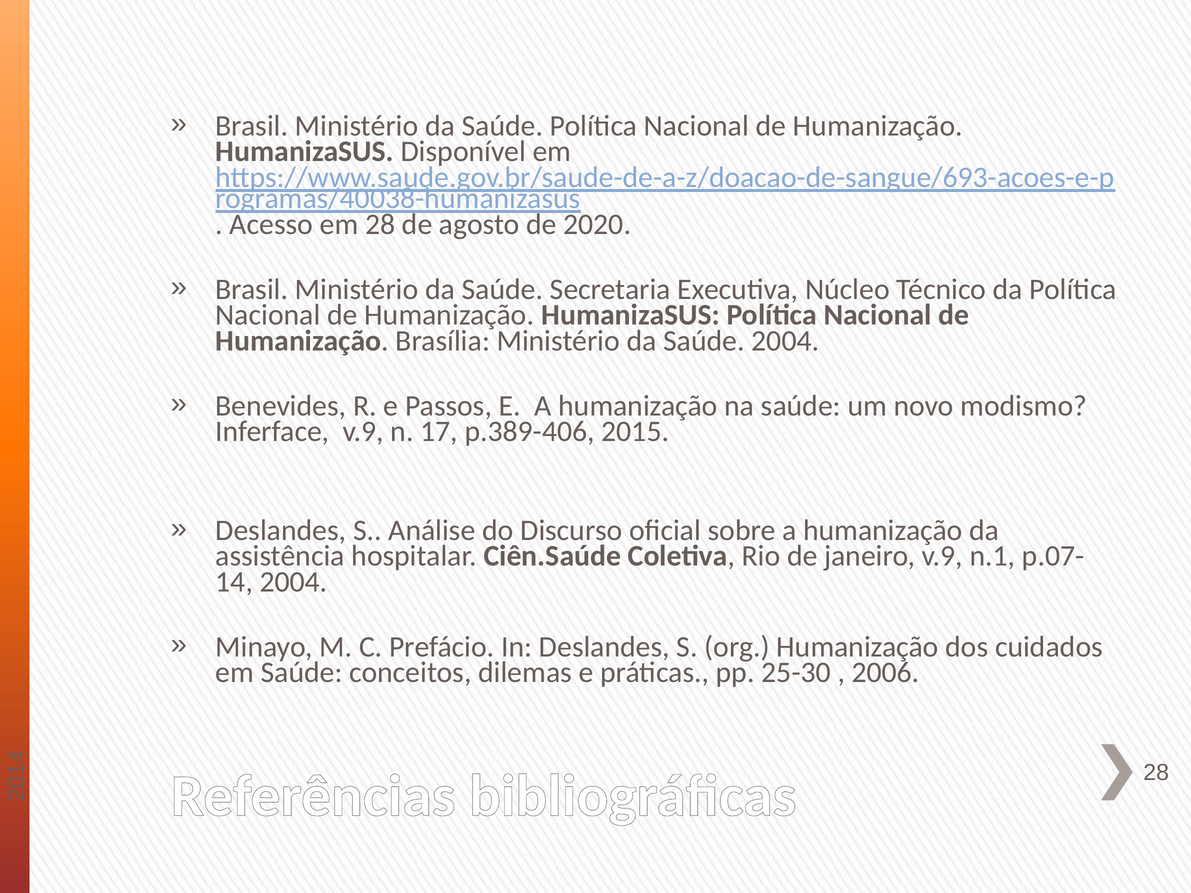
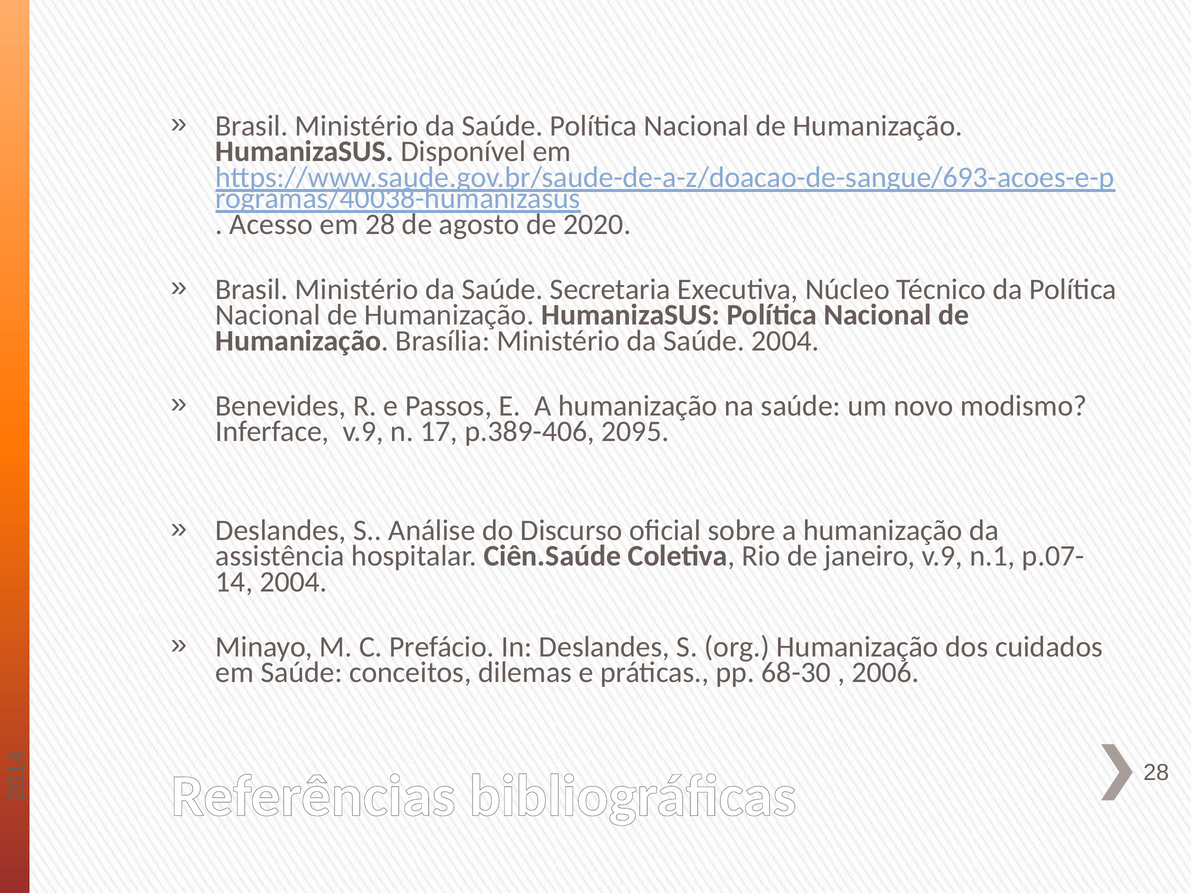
2015: 2015 -> 2095
25-30: 25-30 -> 68-30
